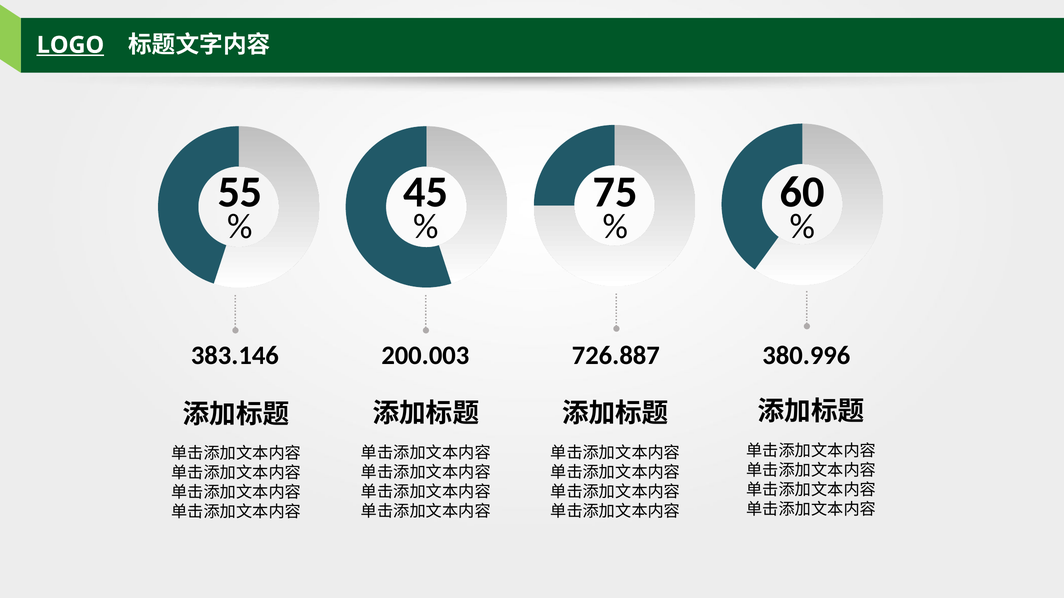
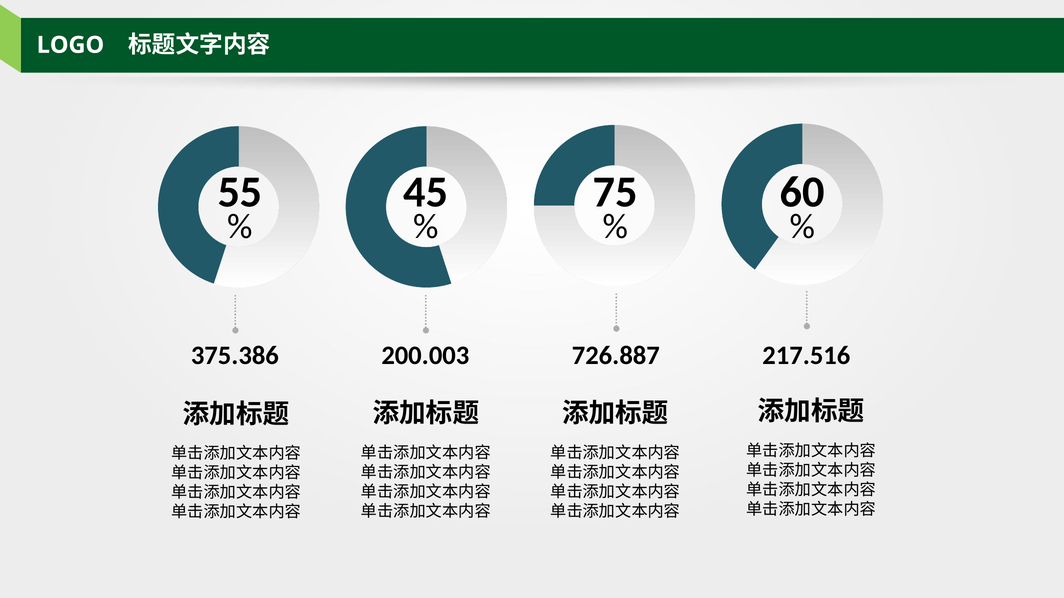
LOGO underline: present -> none
383.146: 383.146 -> 375.386
380.996: 380.996 -> 217.516
